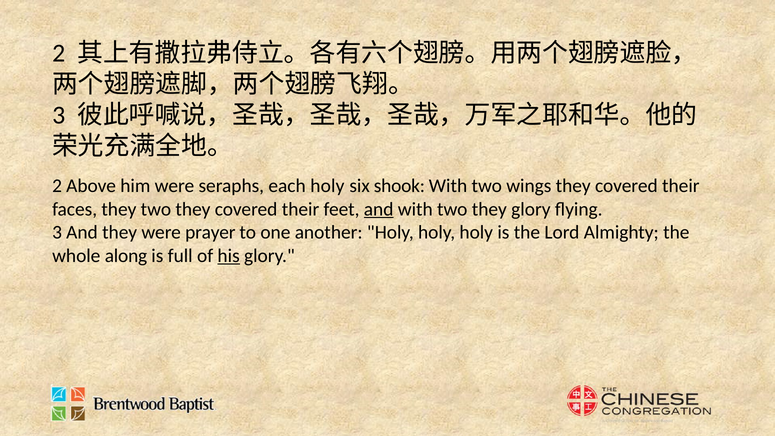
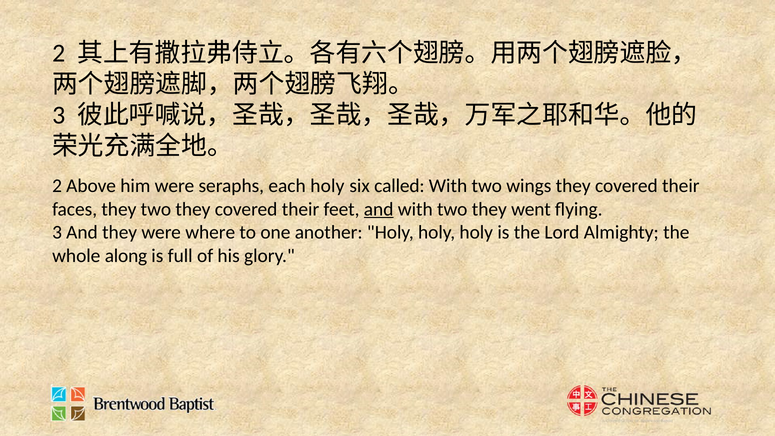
shook: shook -> called
they glory: glory -> went
prayer: prayer -> where
his underline: present -> none
